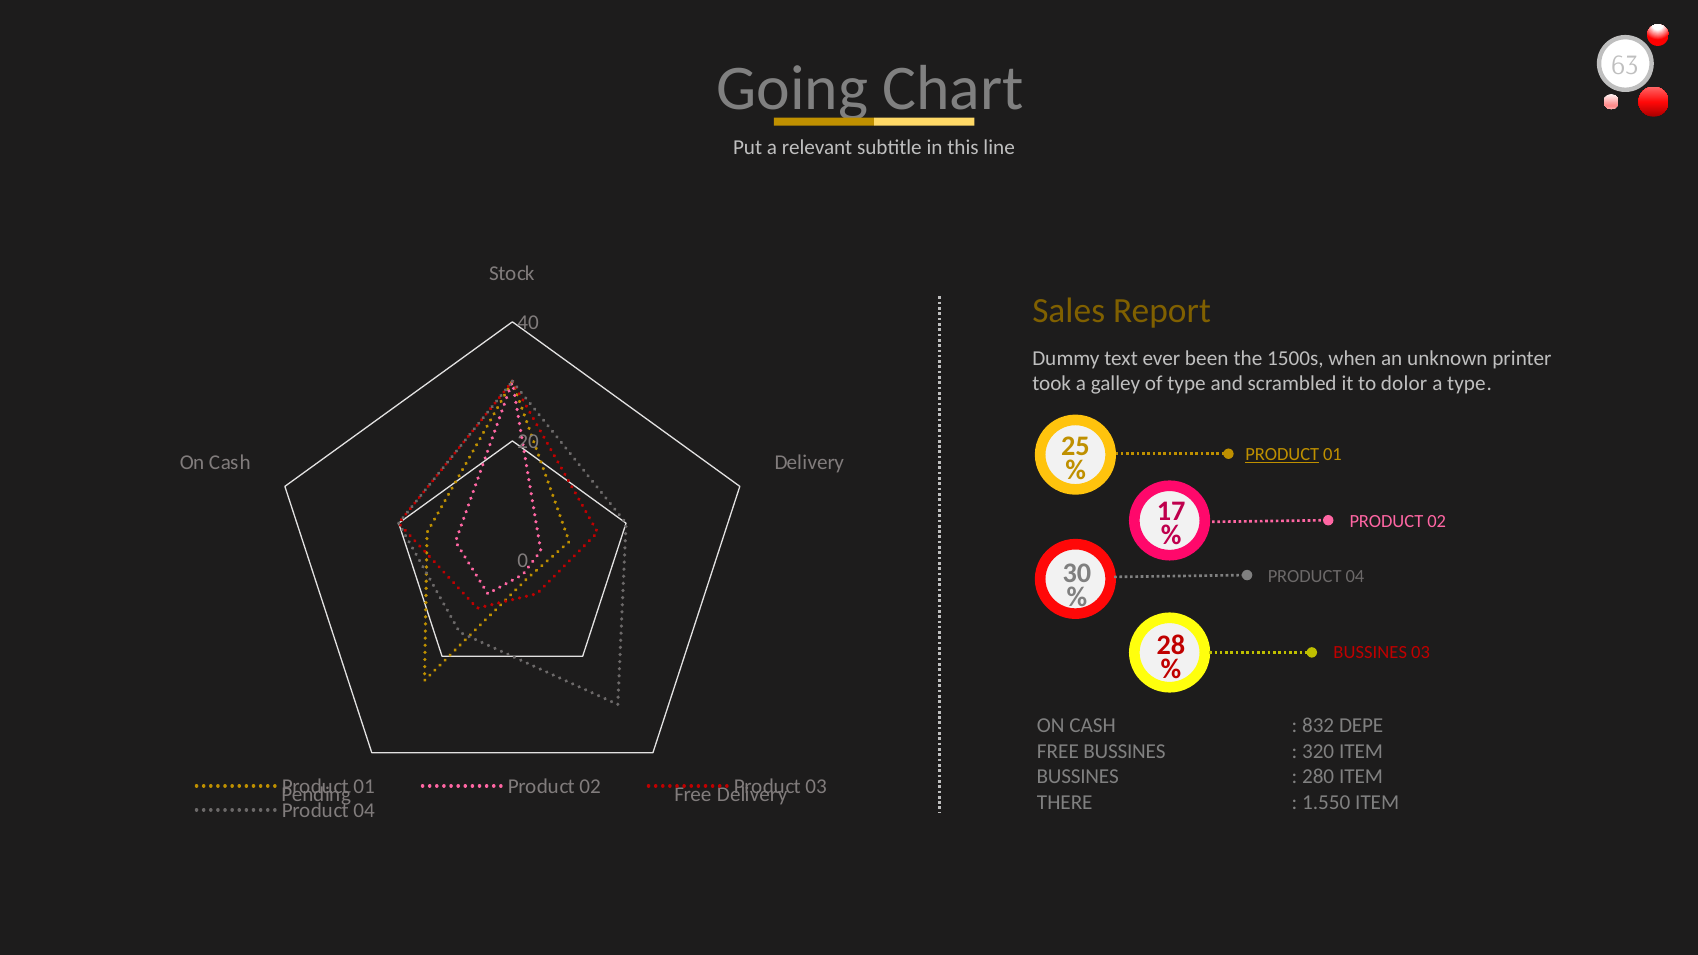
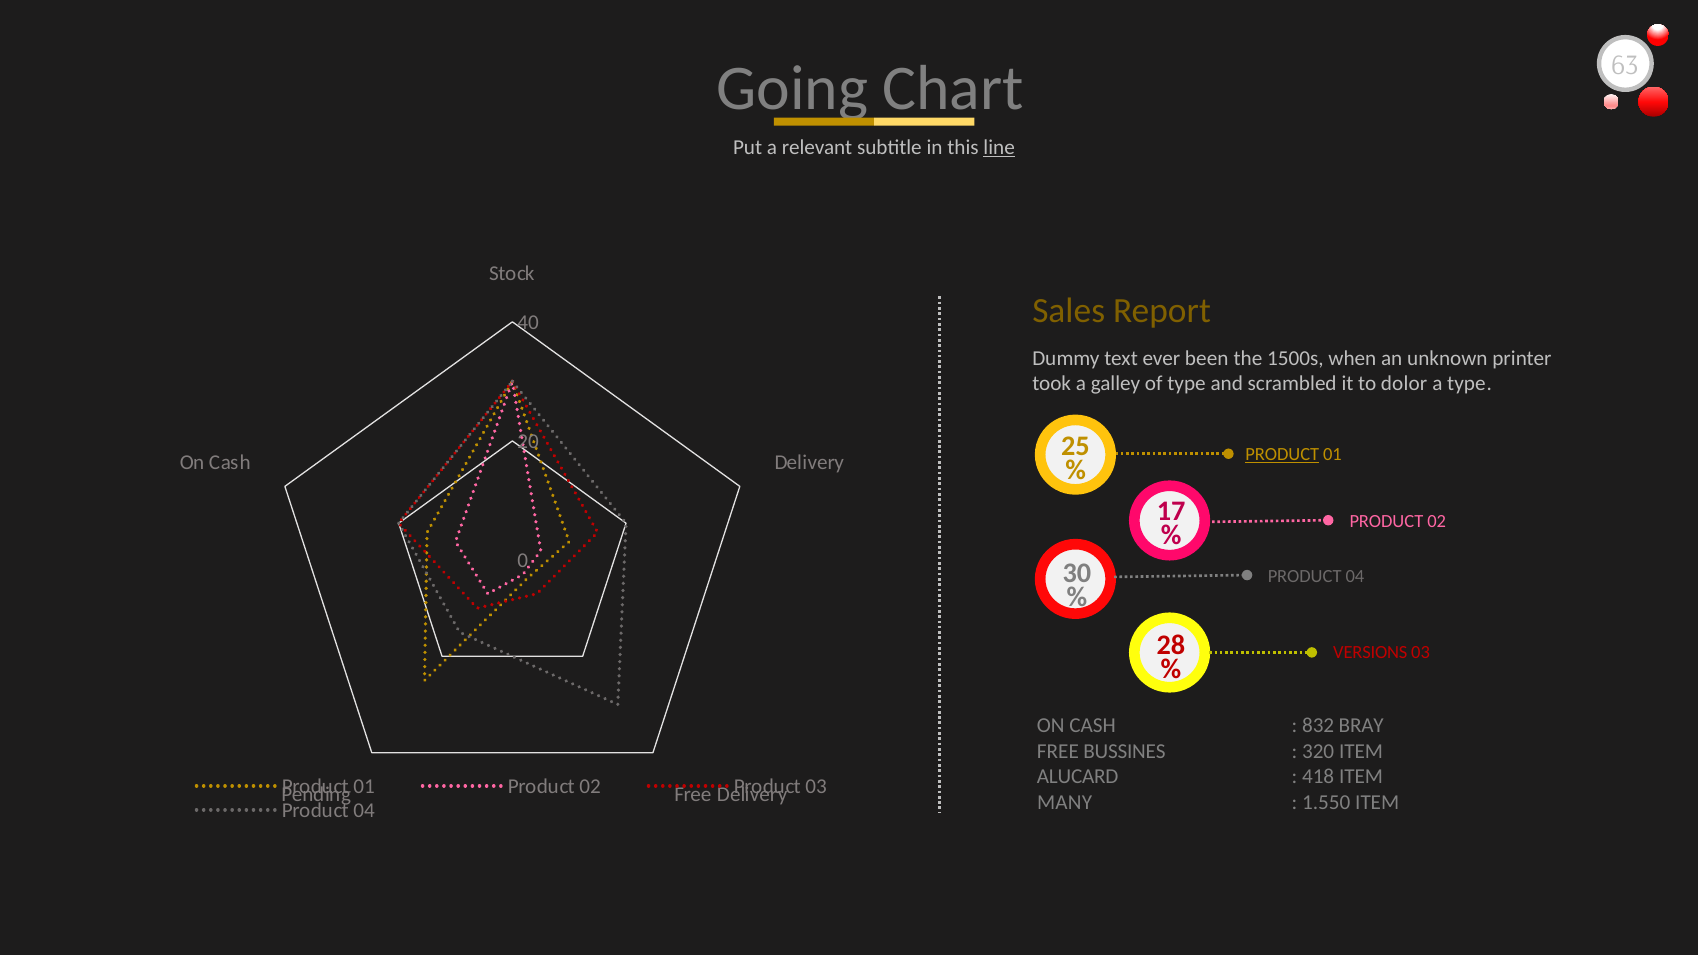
line underline: none -> present
BUSSINES at (1370, 653): BUSSINES -> VERSIONS
DEPE: DEPE -> BRAY
BUSSINES at (1078, 777): BUSSINES -> ALUCARD
280: 280 -> 418
THERE: THERE -> MANY
